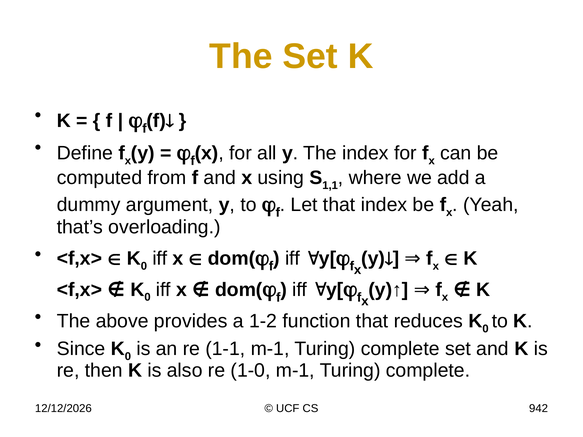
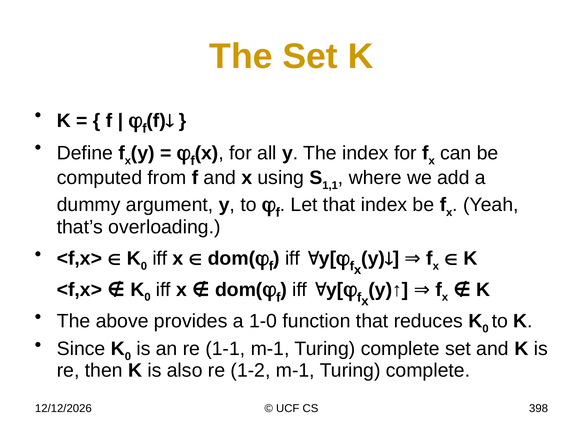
1-2: 1-2 -> 1-0
1-0: 1-0 -> 1-2
942: 942 -> 398
